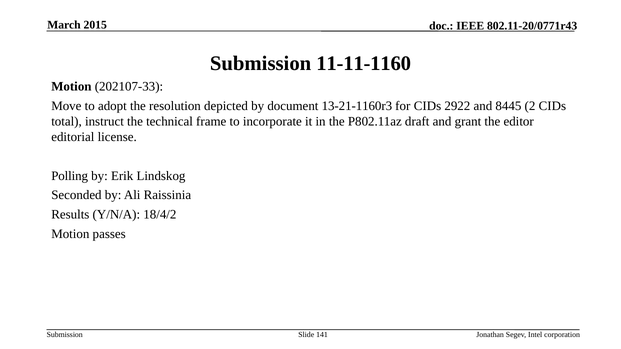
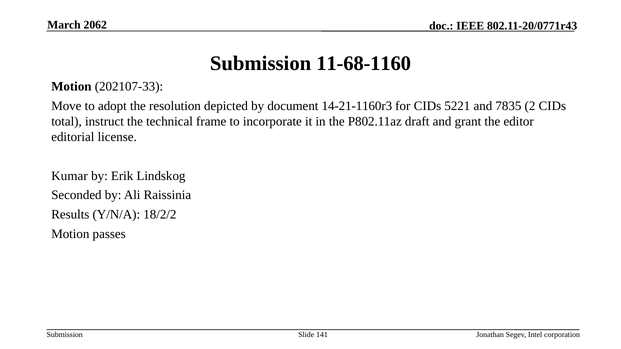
2015: 2015 -> 2062
11-11-1160: 11-11-1160 -> 11-68-1160
13-21-1160r3: 13-21-1160r3 -> 14-21-1160r3
2922: 2922 -> 5221
8445: 8445 -> 7835
Polling: Polling -> Kumar
18/4/2: 18/4/2 -> 18/2/2
